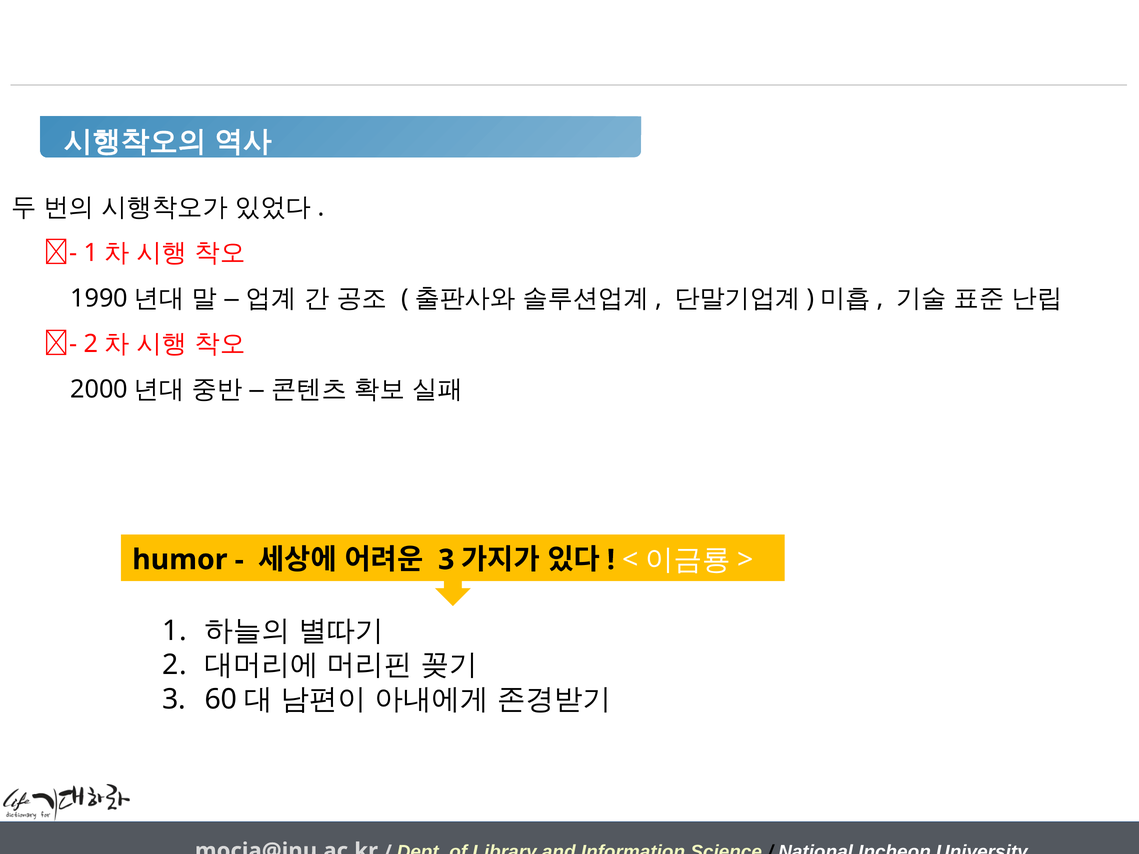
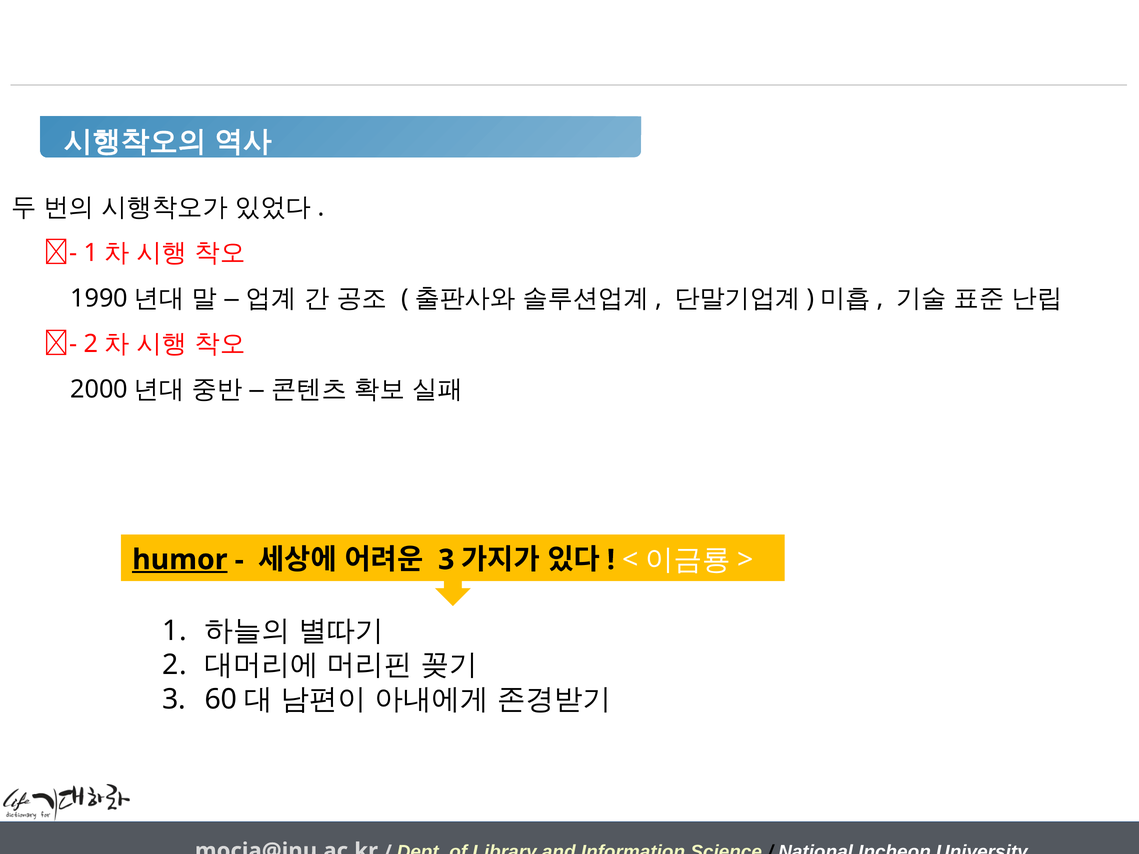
humor underline: none -> present
